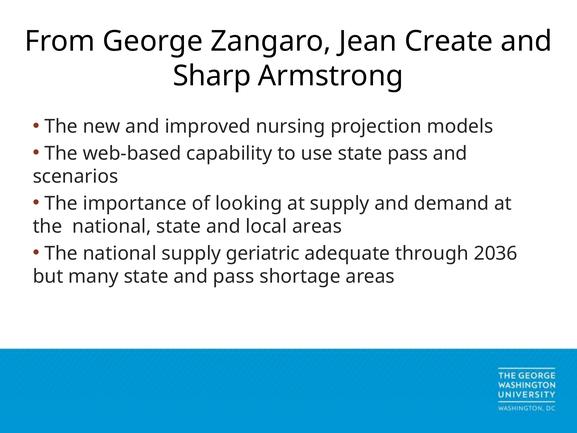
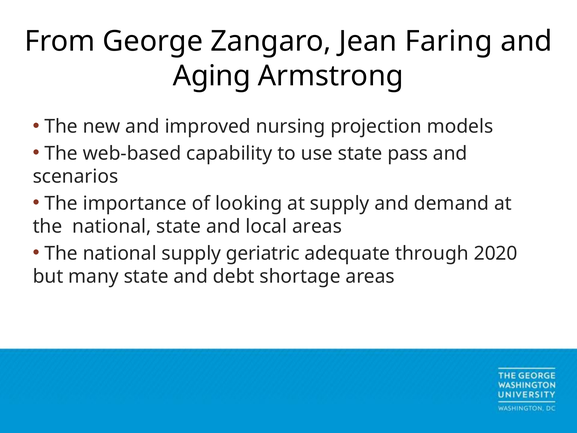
Create: Create -> Faring
Sharp: Sharp -> Aging
2036: 2036 -> 2020
and pass: pass -> debt
